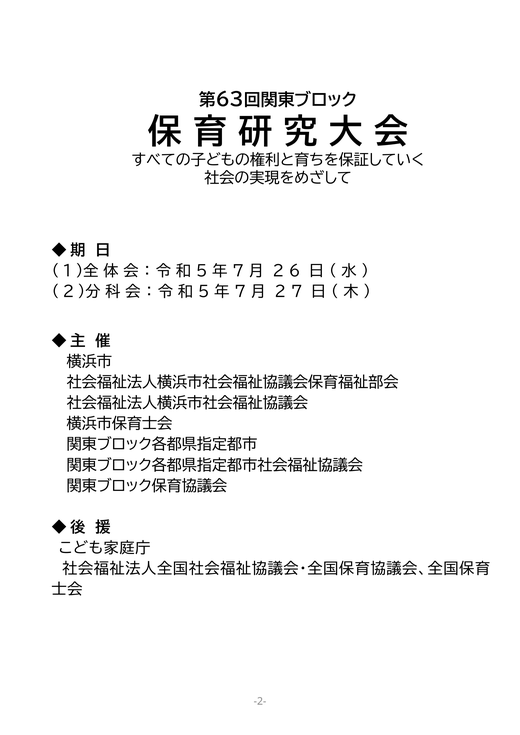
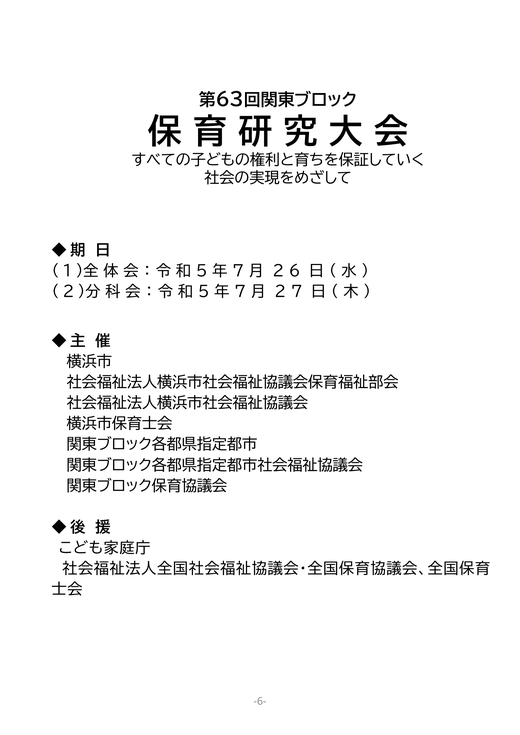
-2-: -2- -> -6-
